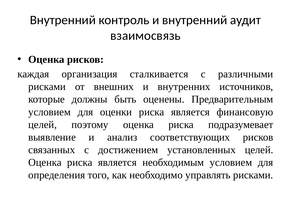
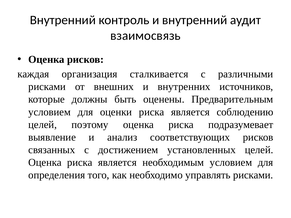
финансовую: финансовую -> соблюдению
